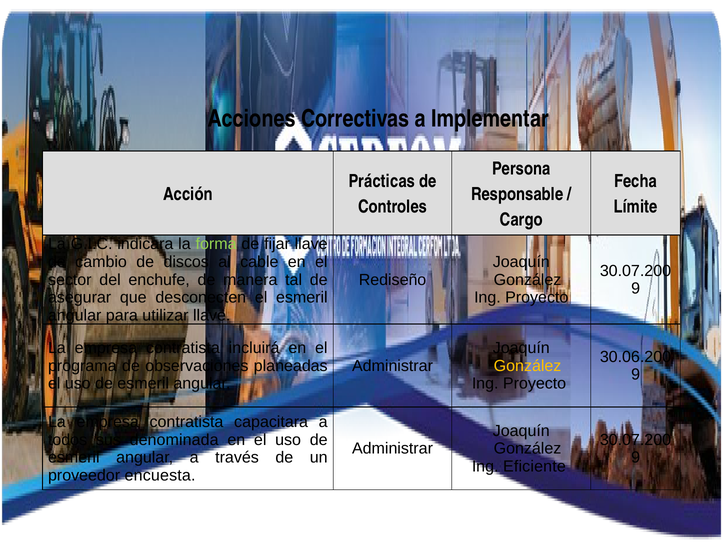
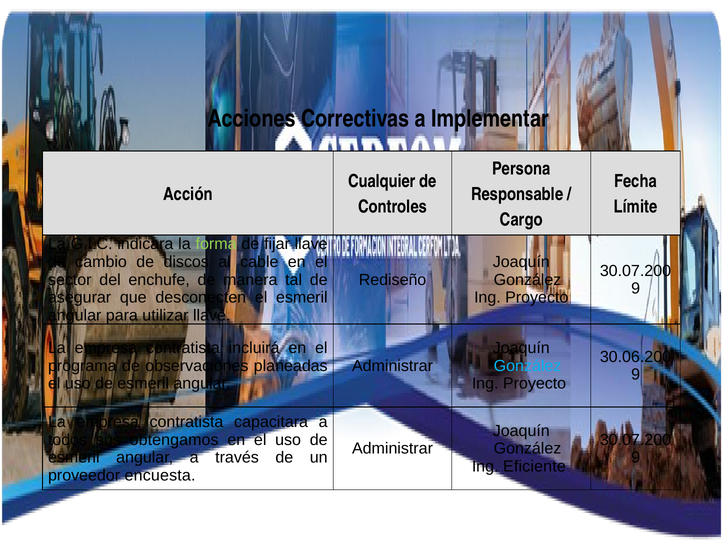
Prácticas: Prácticas -> Cualquier
González at (528, 366) colour: yellow -> light blue
denominada: denominada -> obtengamos
